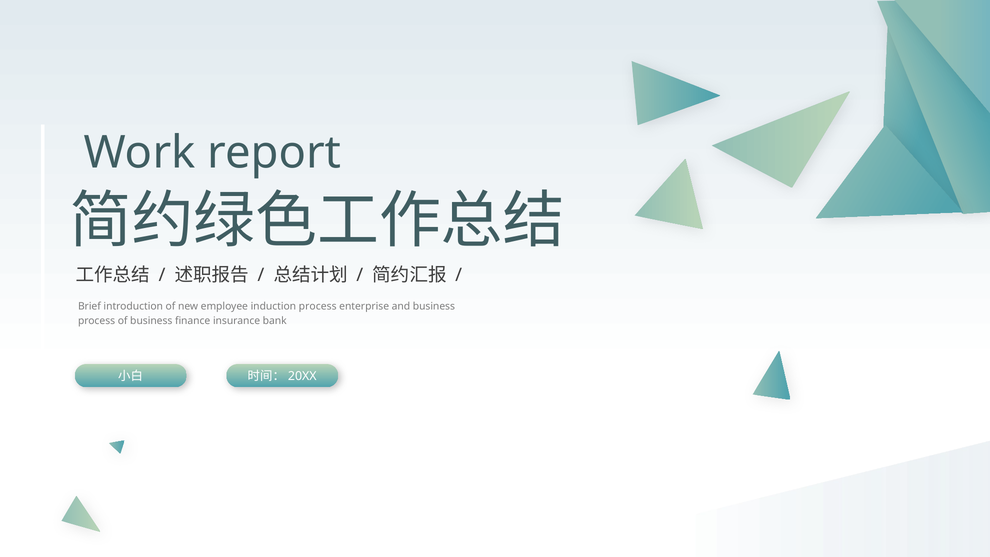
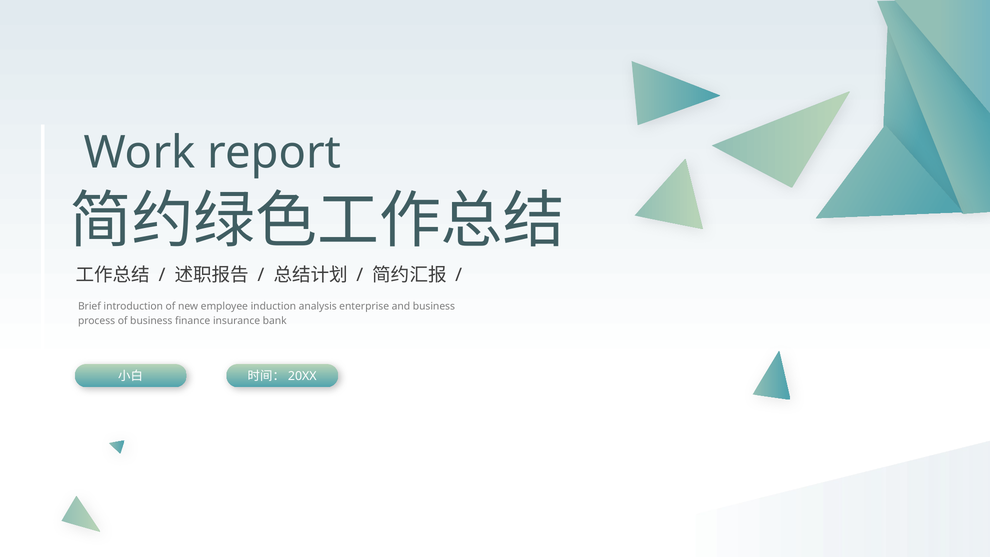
induction process: process -> analysis
